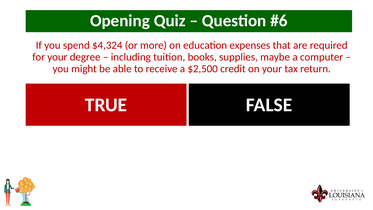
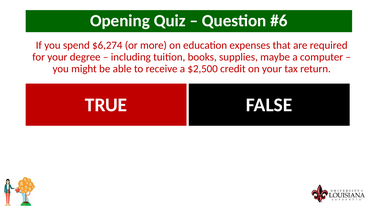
$4,324: $4,324 -> $6,274
